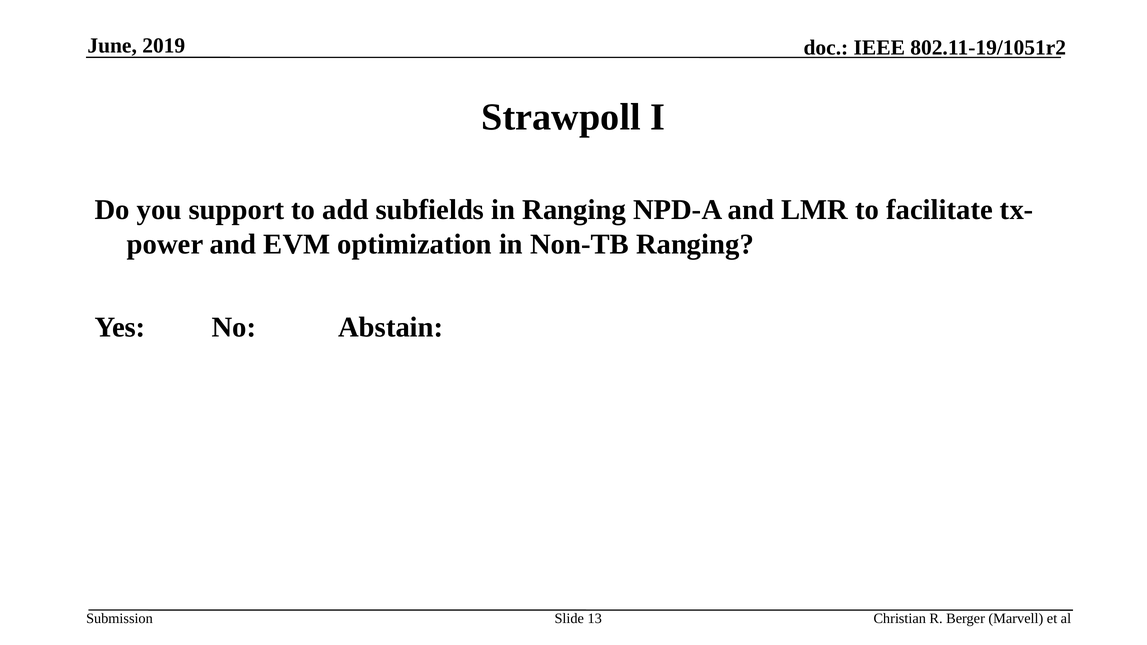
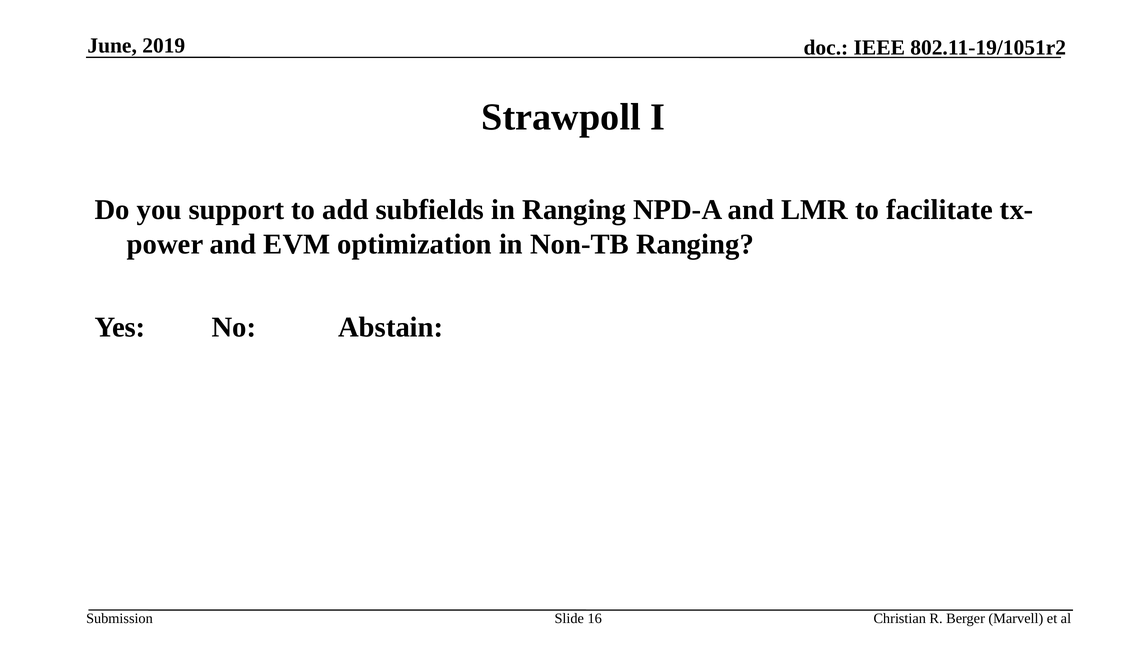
13: 13 -> 16
